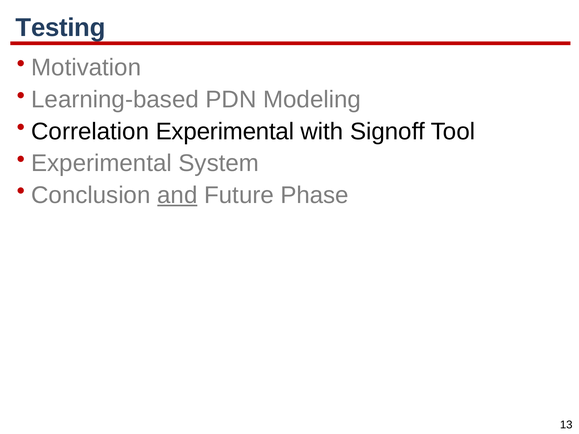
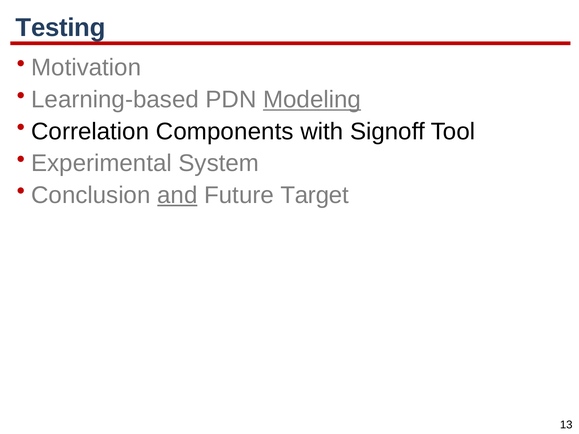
Modeling underline: none -> present
Correlation Experimental: Experimental -> Components
Phase: Phase -> Target
